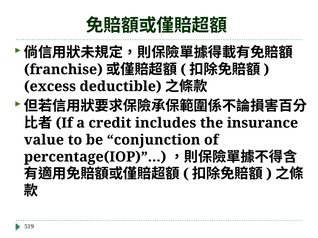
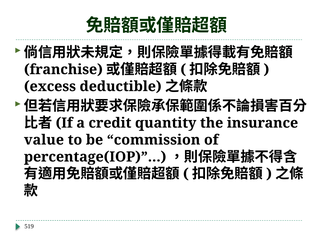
includes: includes -> quantity
conjunction: conjunction -> commission
